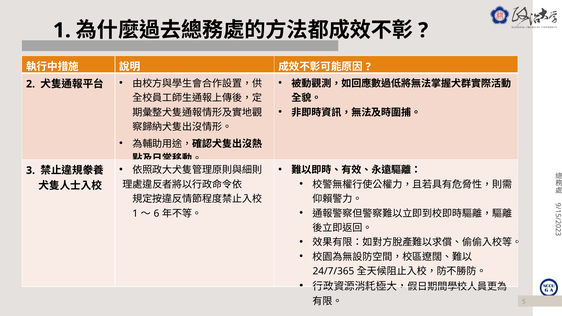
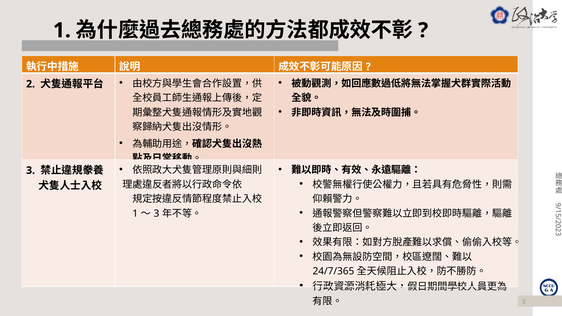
6 at (157, 213): 6 -> 3
